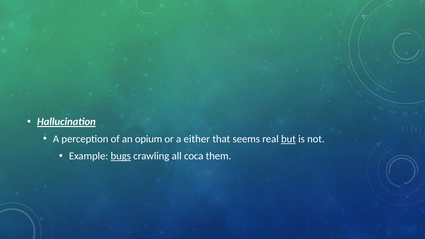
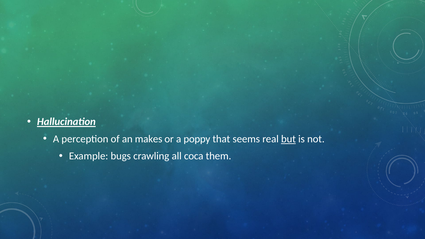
opium: opium -> makes
either: either -> poppy
bugs underline: present -> none
